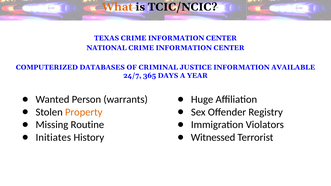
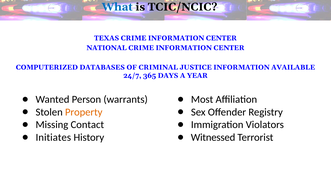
What colour: orange -> blue
Huge: Huge -> Most
Routine: Routine -> Contact
